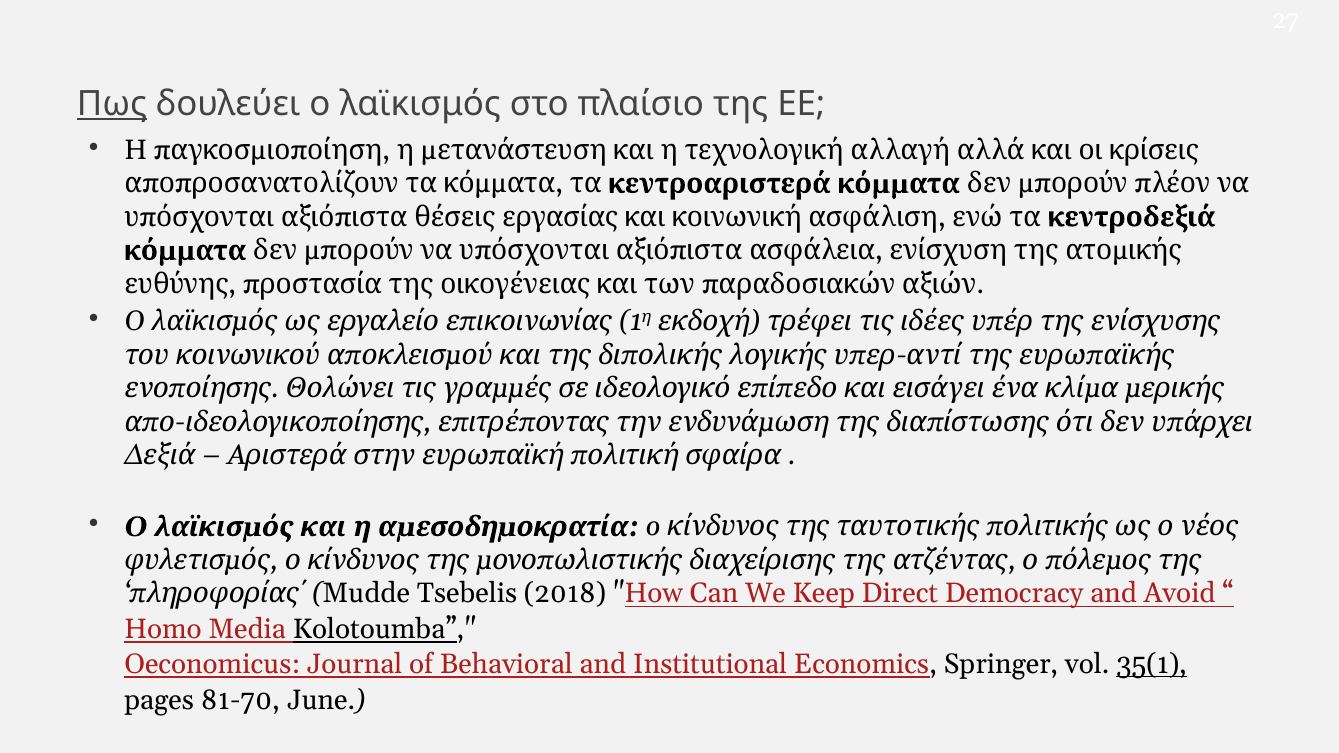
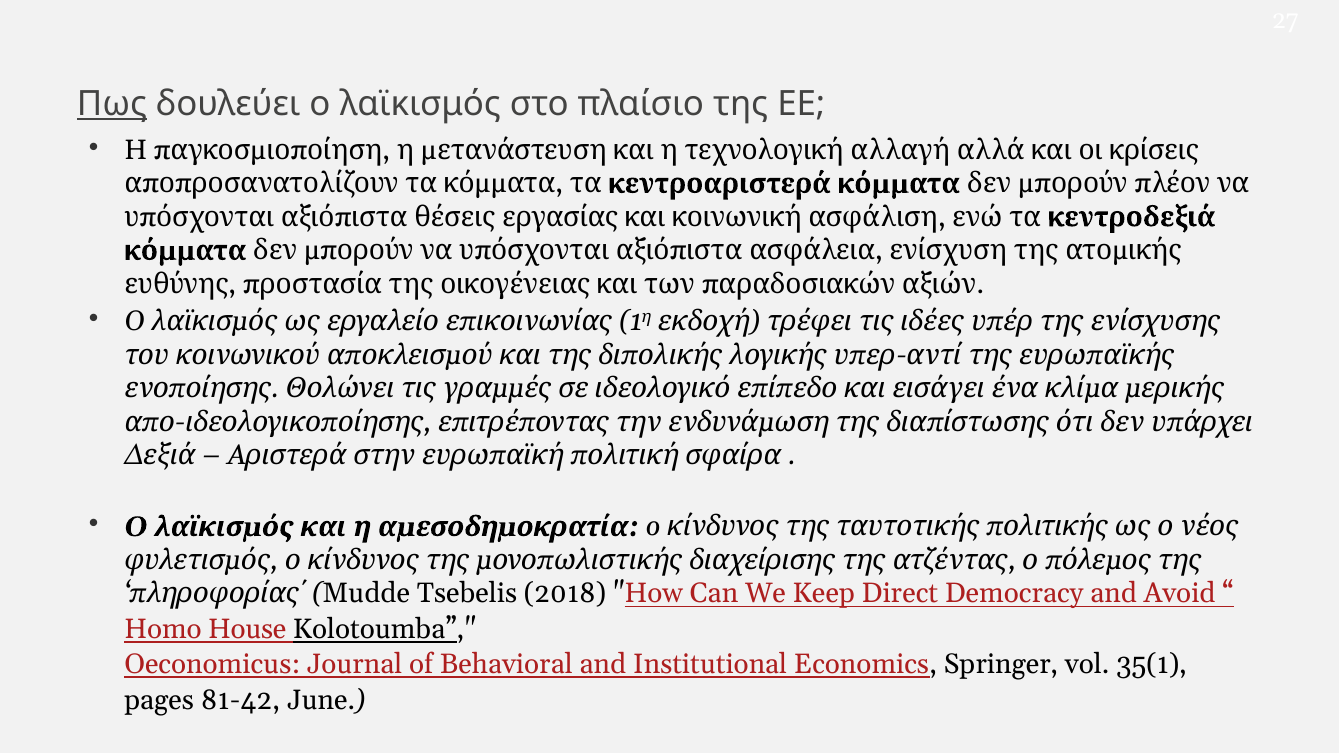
Media: Media -> House
35(1 underline: present -> none
81-70: 81-70 -> 81-42
